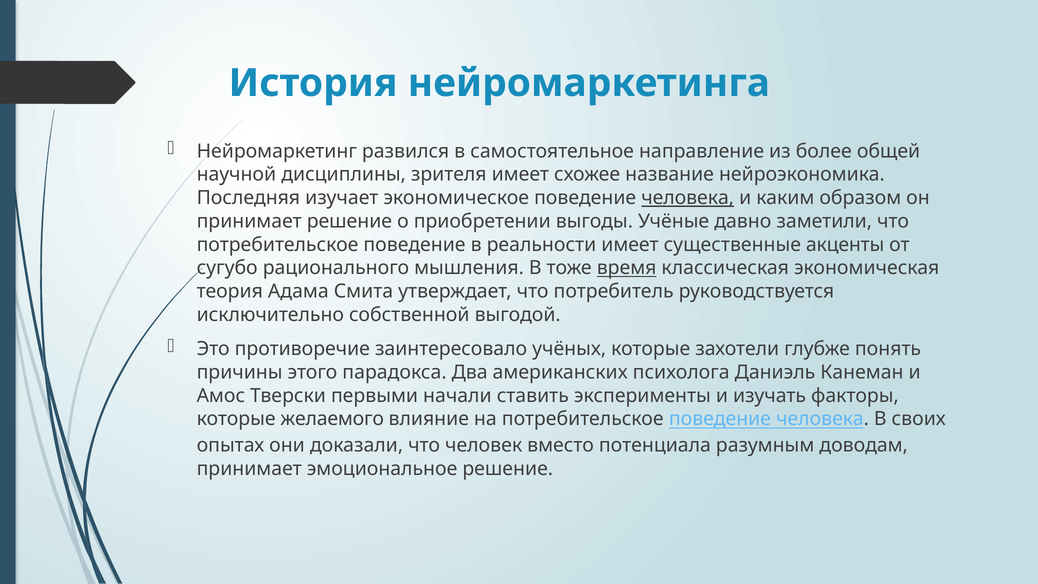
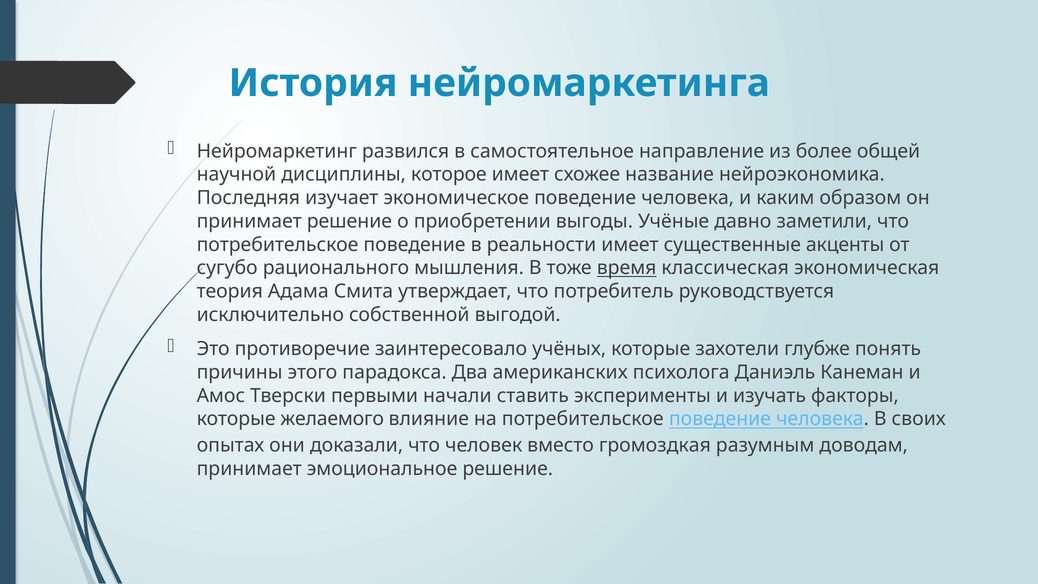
зрителя: зрителя -> которое
человека at (688, 198) underline: present -> none
потенциала: потенциала -> громоздкая
